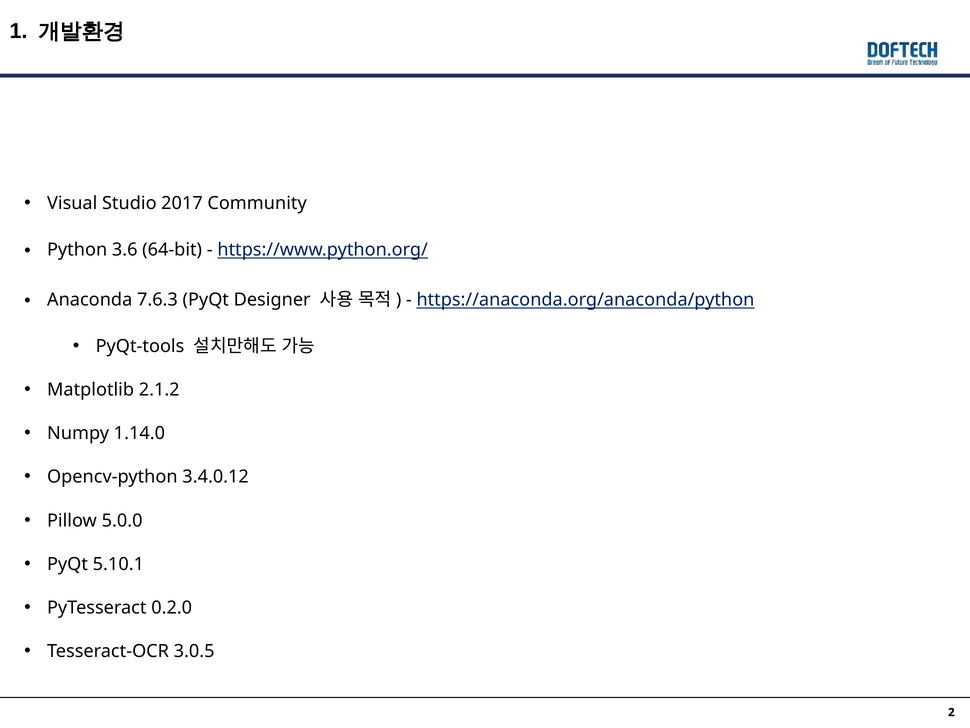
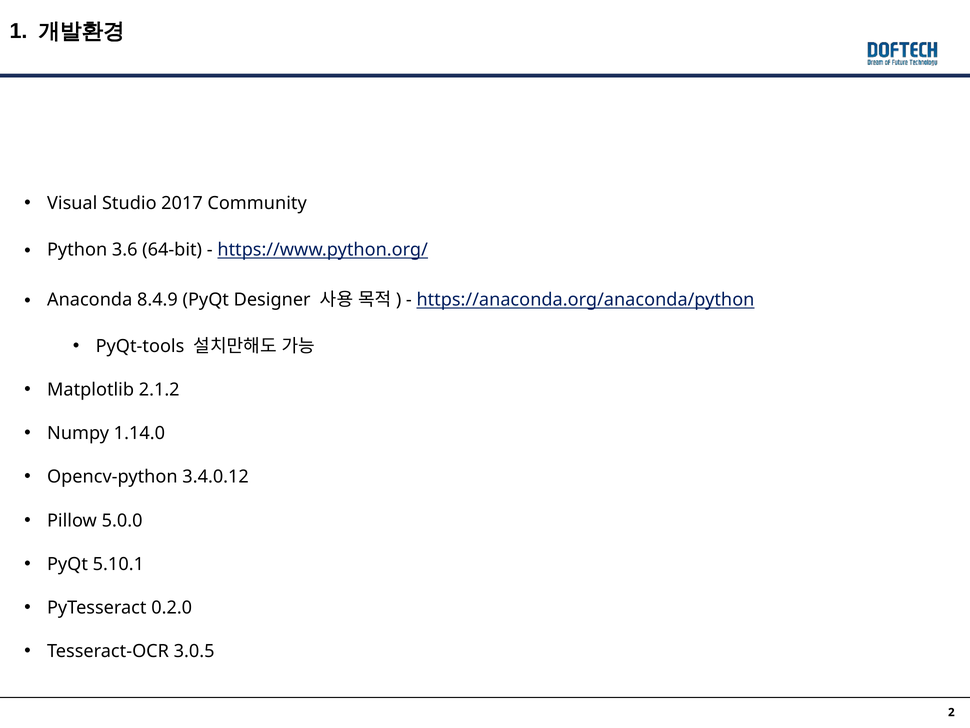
7.6.3: 7.6.3 -> 8.4.9
